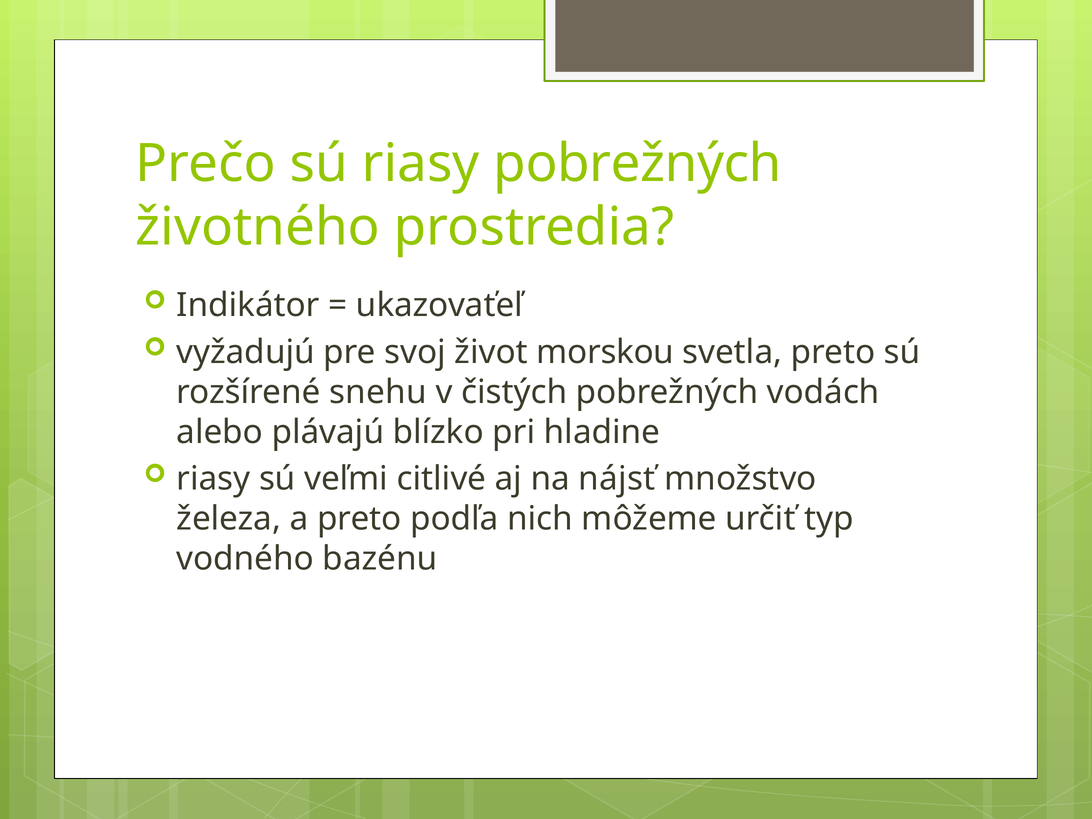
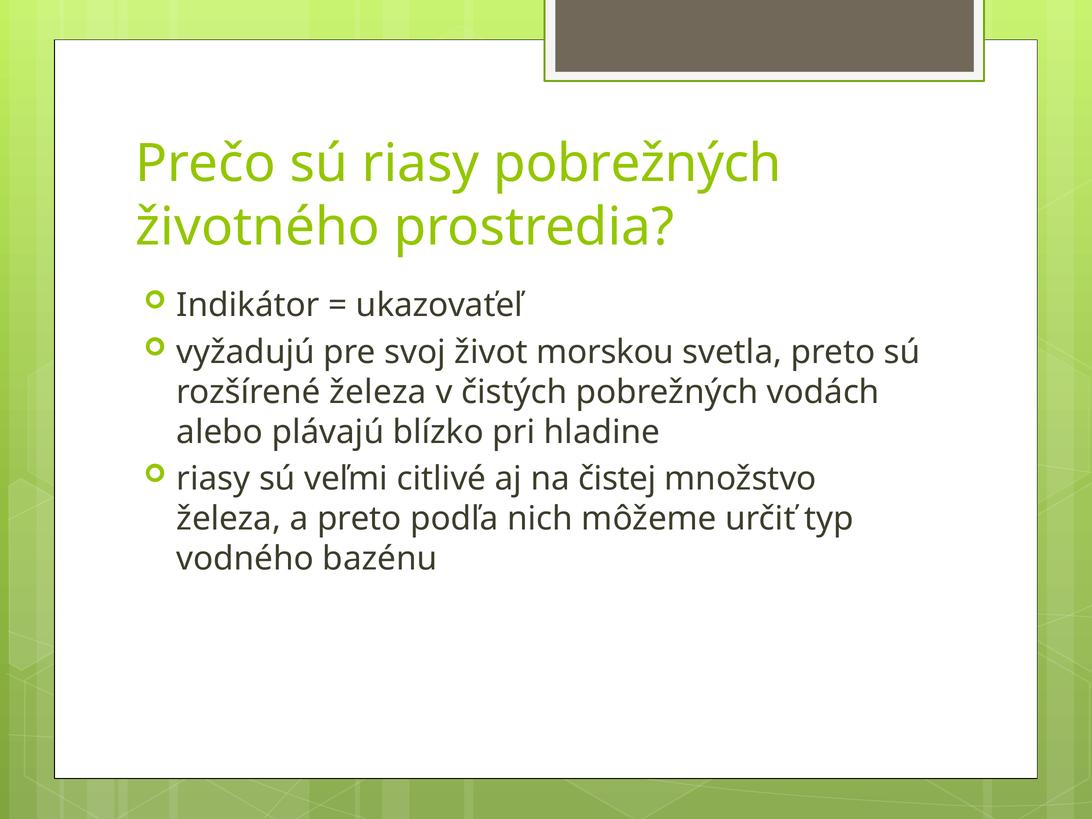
rozšírené snehu: snehu -> železa
nájsť: nájsť -> čistej
